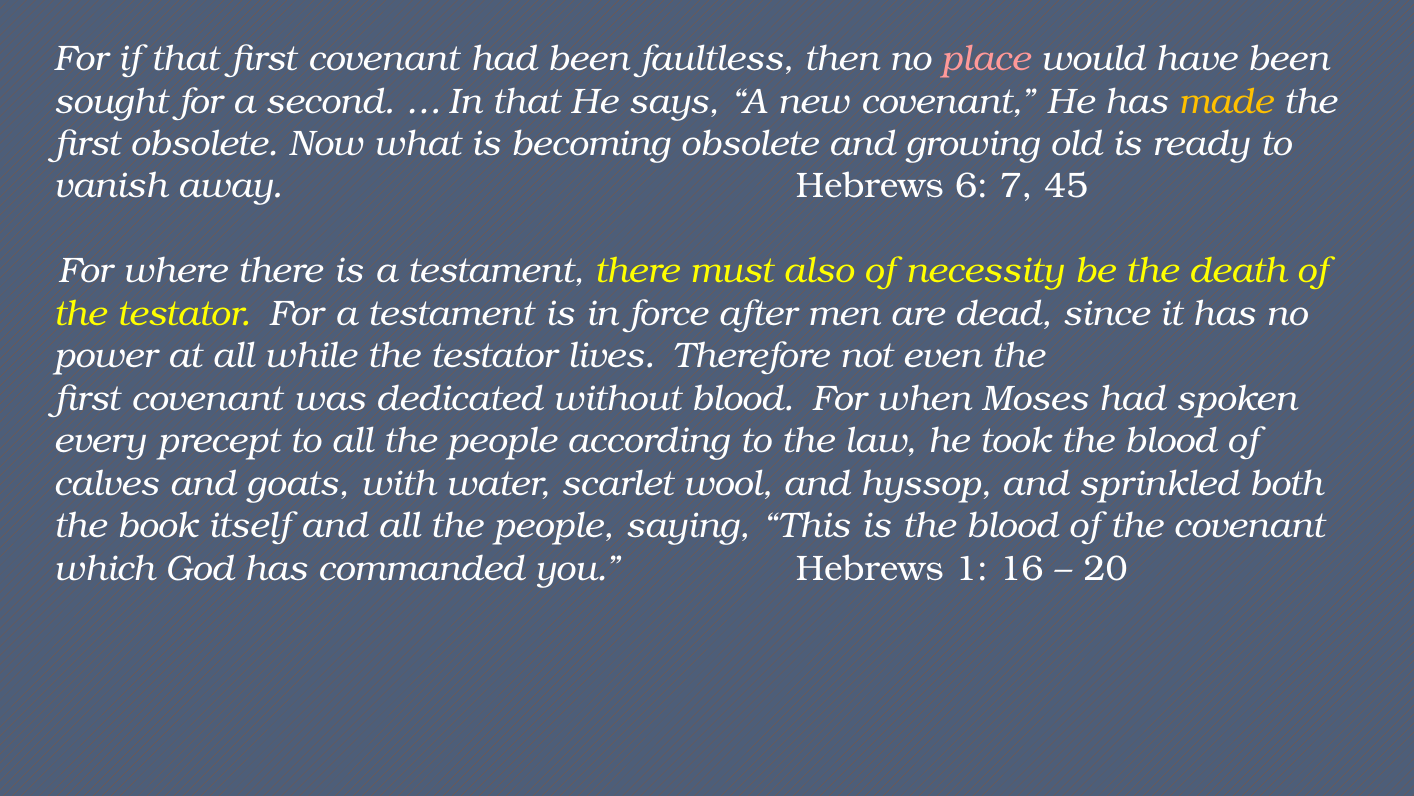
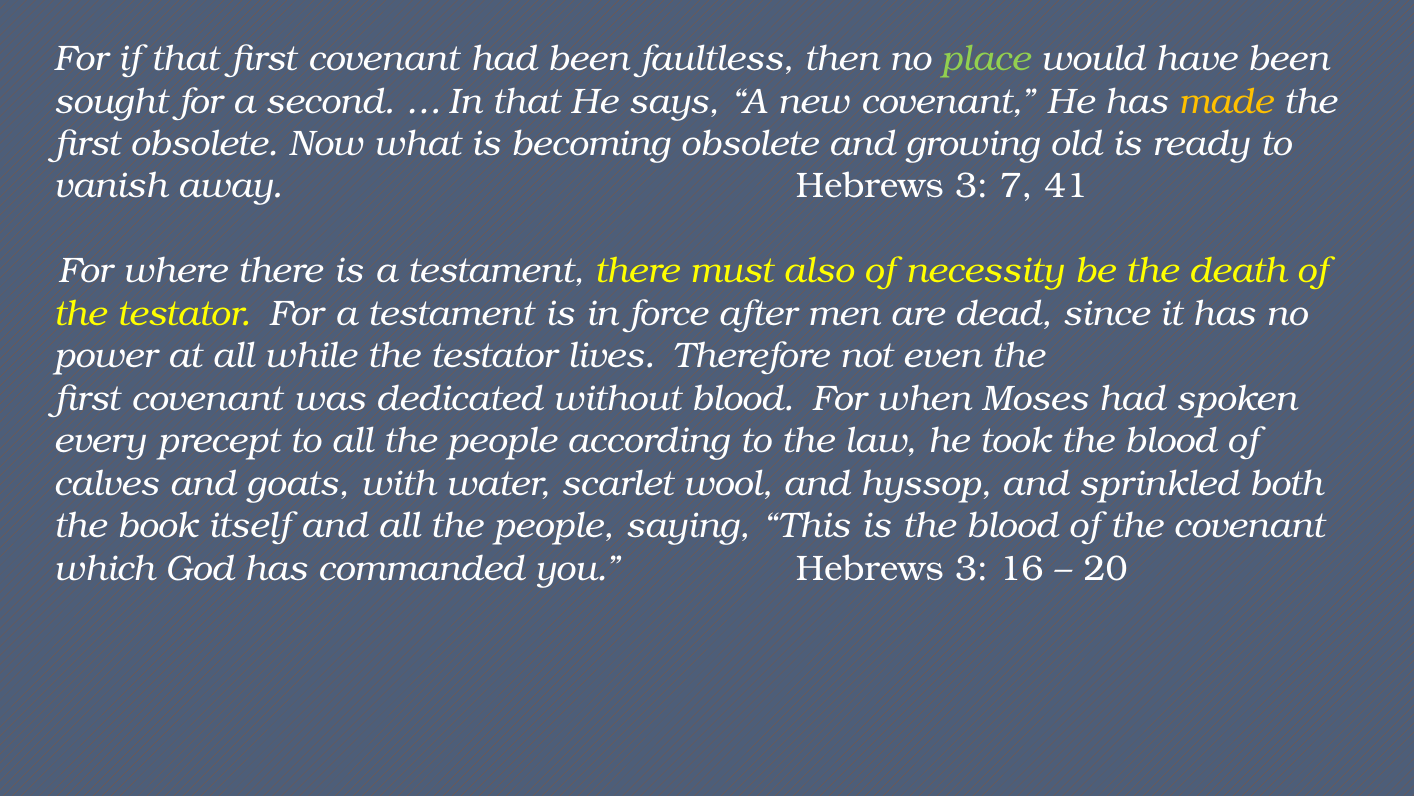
place colour: pink -> light green
away Hebrews 6: 6 -> 3
45: 45 -> 41
you Hebrews 1: 1 -> 3
